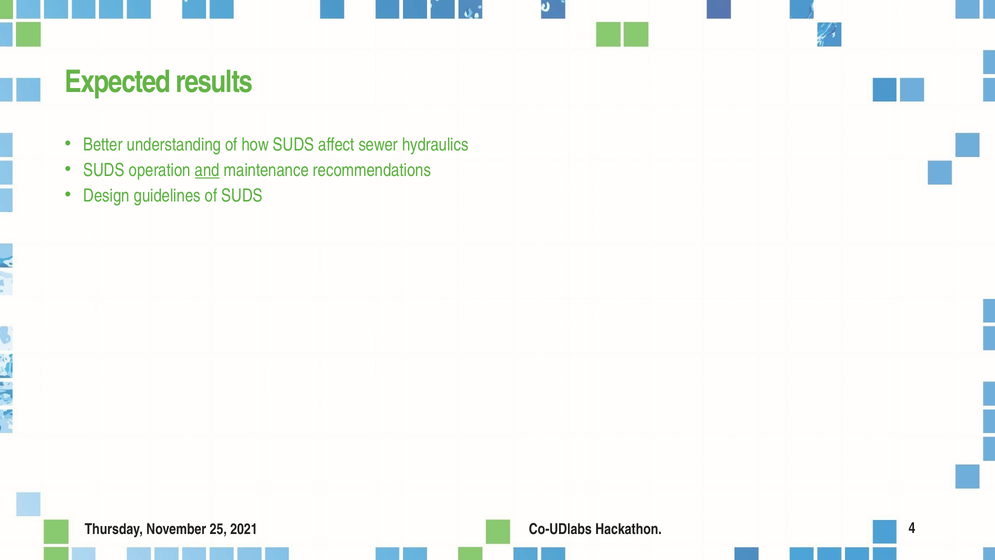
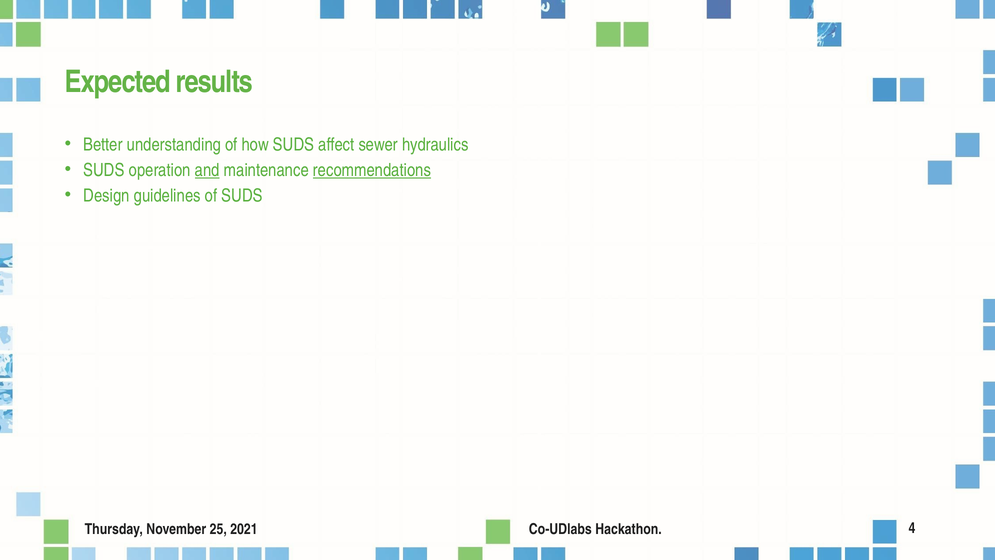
recommendations underline: none -> present
